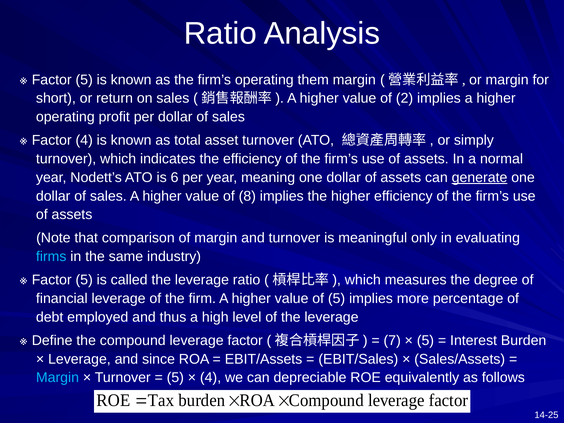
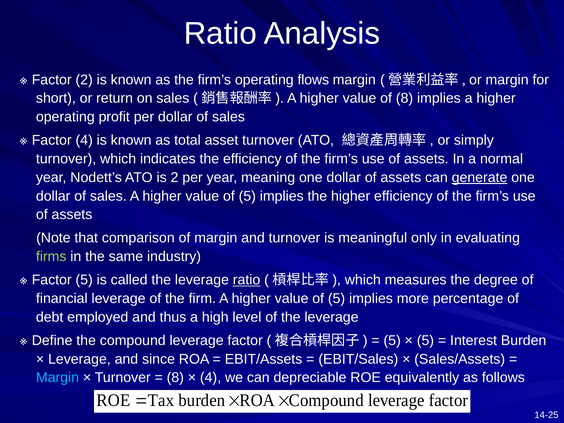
5 at (84, 80): 5 -> 2
them: them -> flows
of 2: 2 -> 8
is 6: 6 -> 2
8 at (247, 196): 8 -> 5
firms colour: light blue -> light green
ratio at (247, 280) underline: none -> present
7 at (392, 340): 7 -> 5
5 at (175, 378): 5 -> 8
